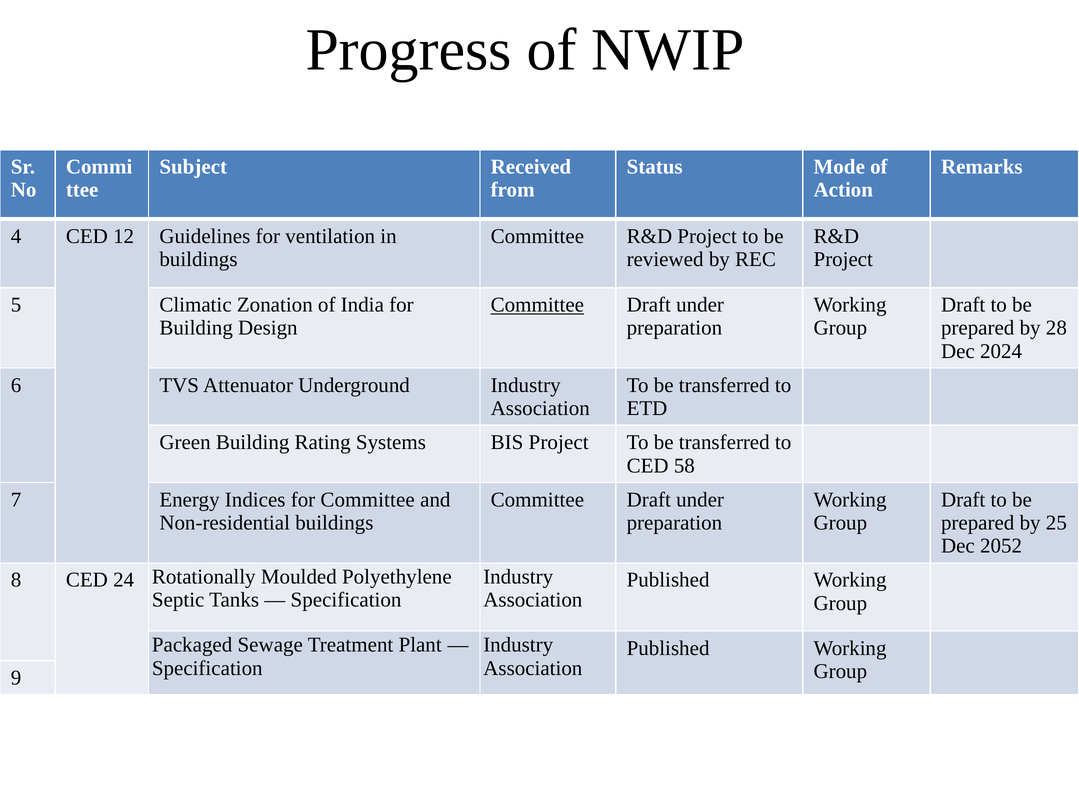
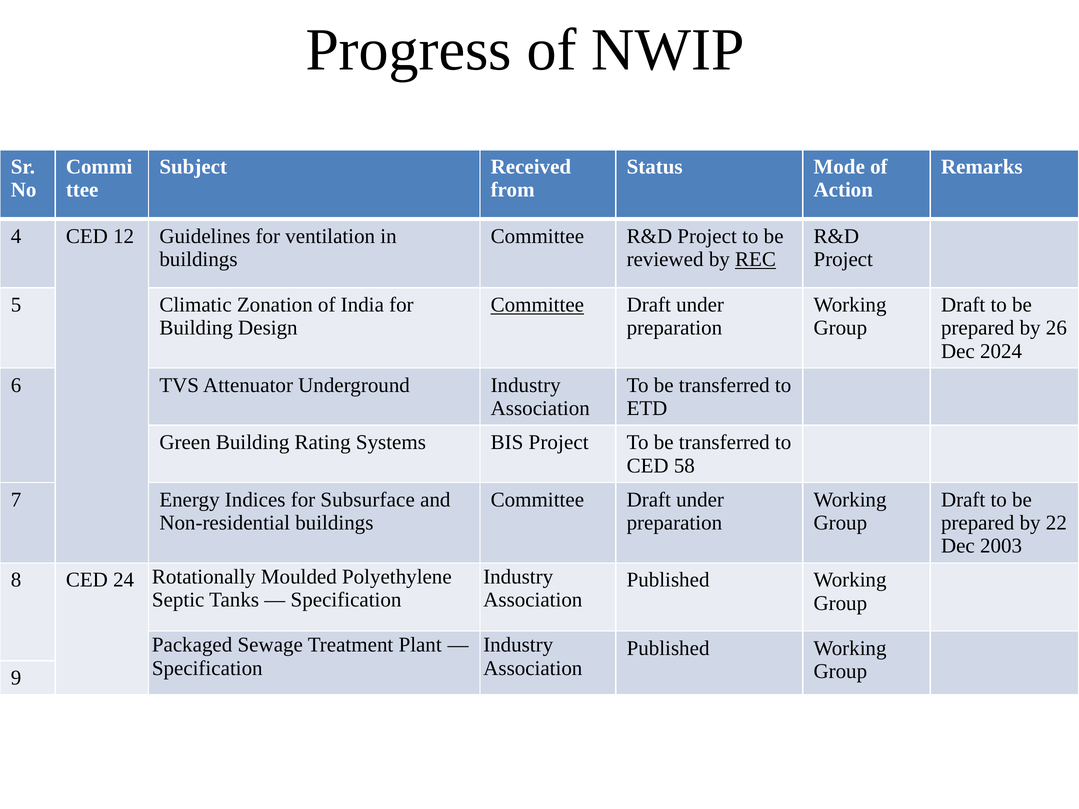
REC underline: none -> present
28: 28 -> 26
for Committee: Committee -> Subsurface
25: 25 -> 22
2052: 2052 -> 2003
